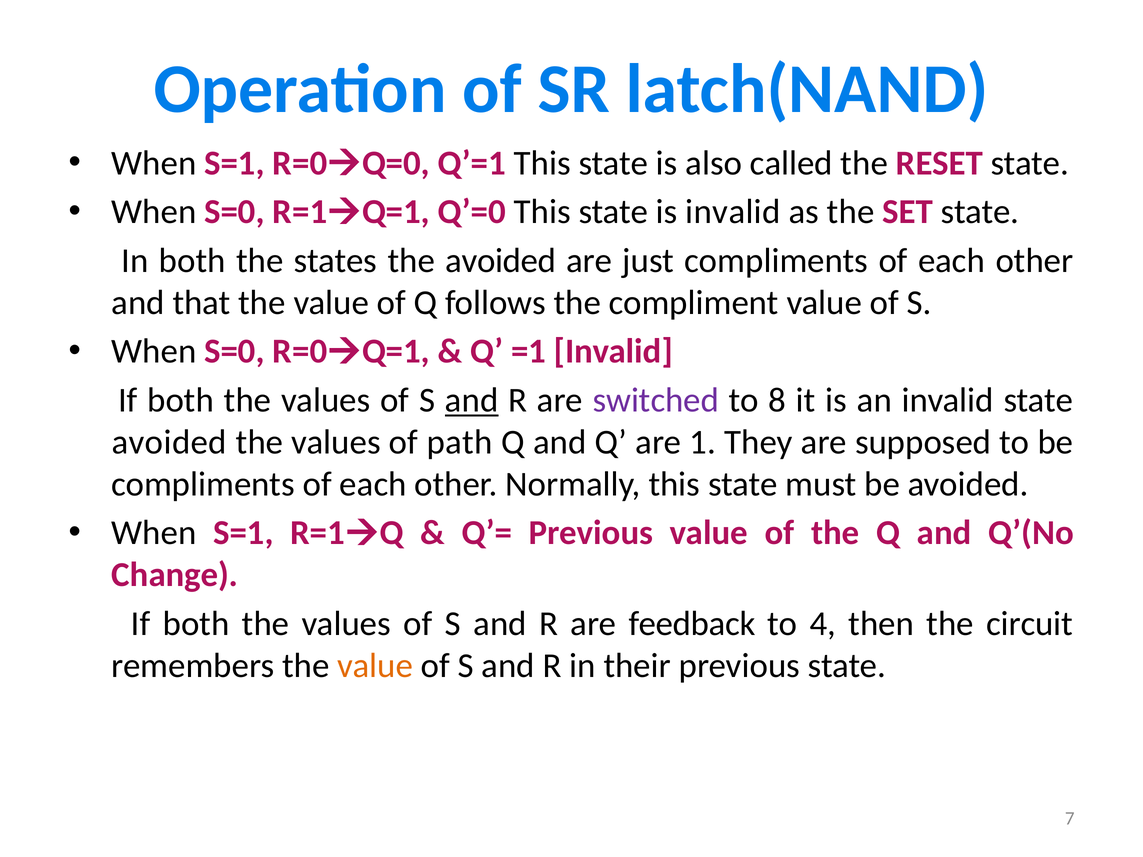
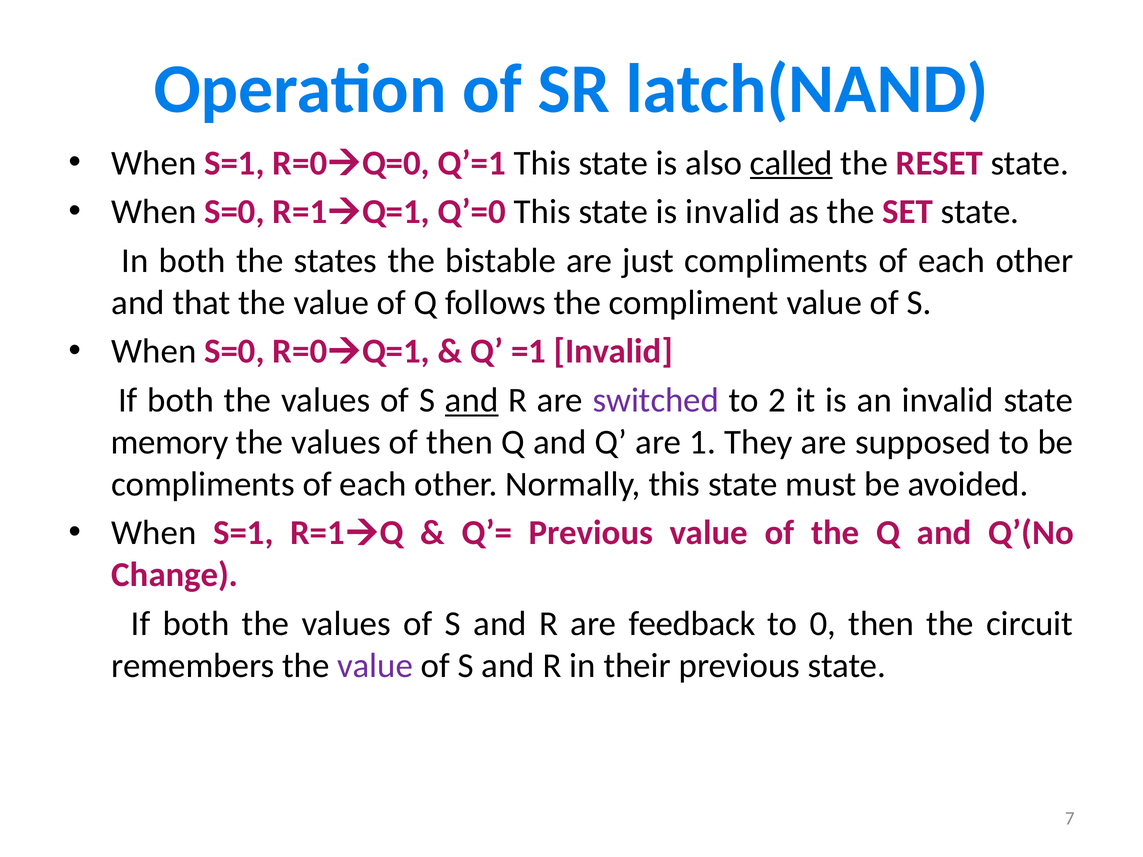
called underline: none -> present
the avoided: avoided -> bistable
8: 8 -> 2
avoided at (169, 442): avoided -> memory
of path: path -> then
4: 4 -> 0
value at (375, 666) colour: orange -> purple
